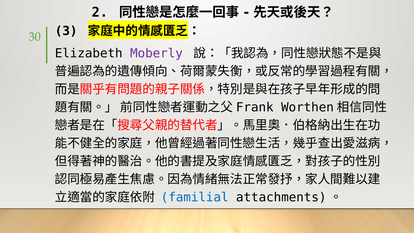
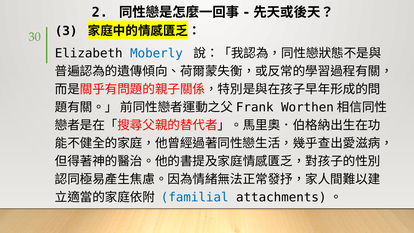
Moberly colour: purple -> blue
